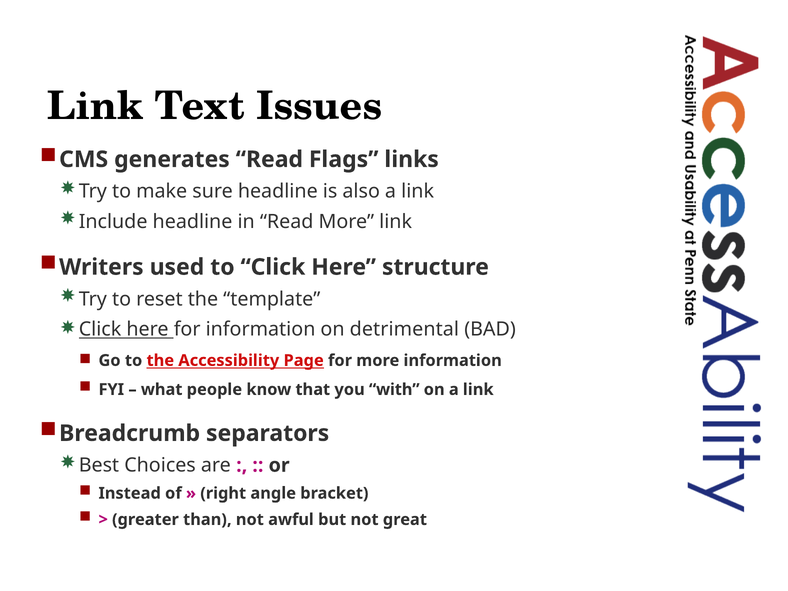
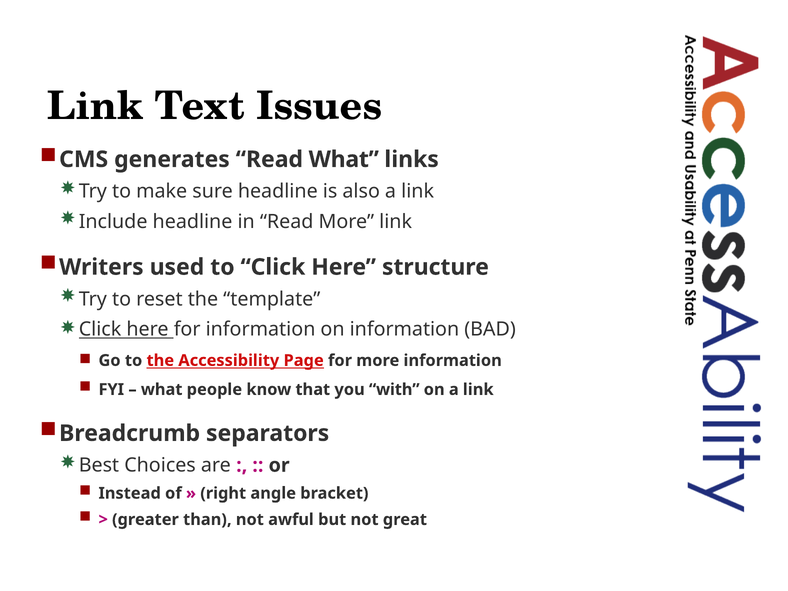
Read Flags: Flags -> What
on detrimental: detrimental -> information
